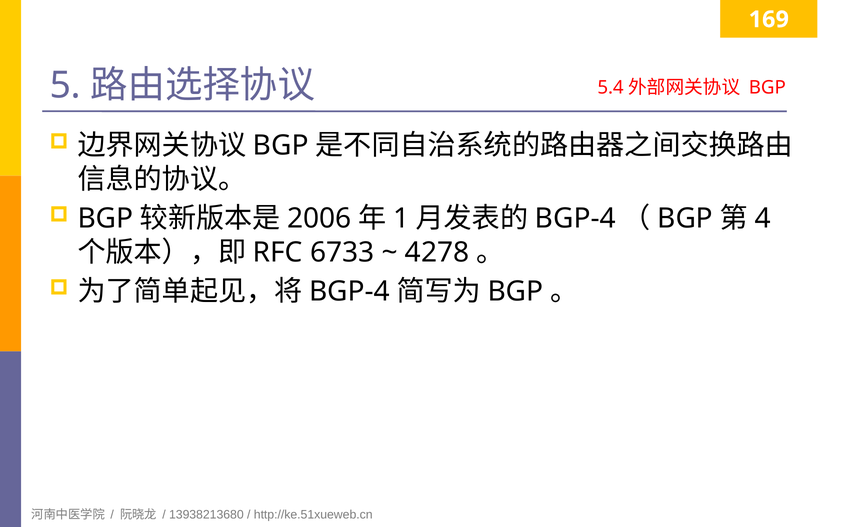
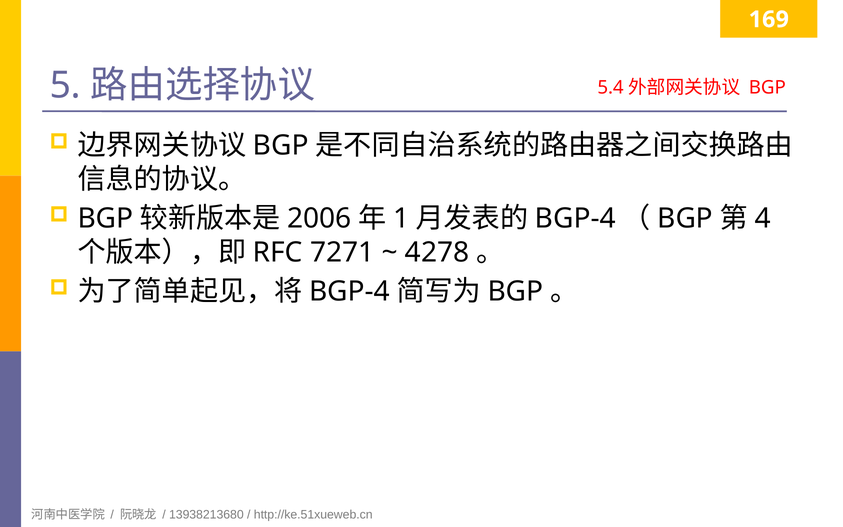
6733: 6733 -> 7271
